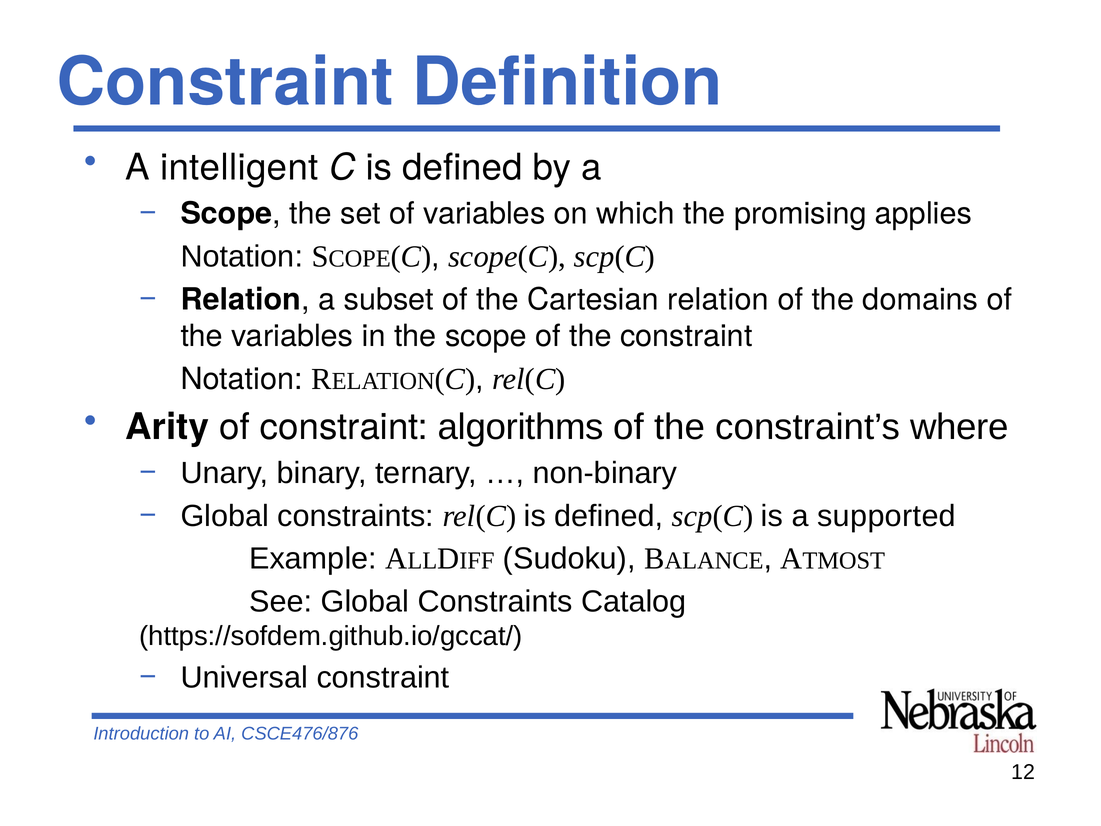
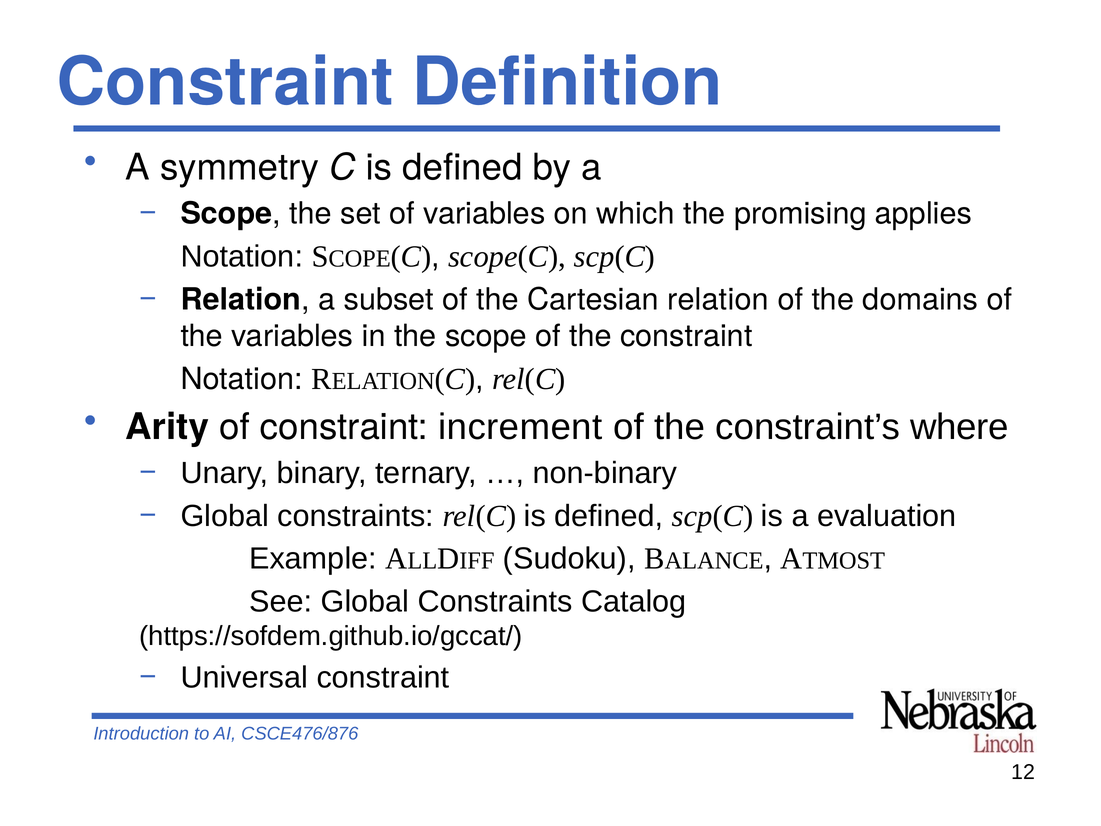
intelligent: intelligent -> symmetry
algorithms: algorithms -> increment
supported: supported -> evaluation
